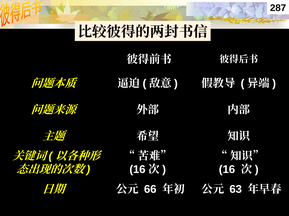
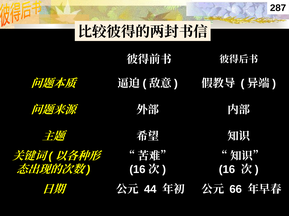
66: 66 -> 44
63: 63 -> 66
